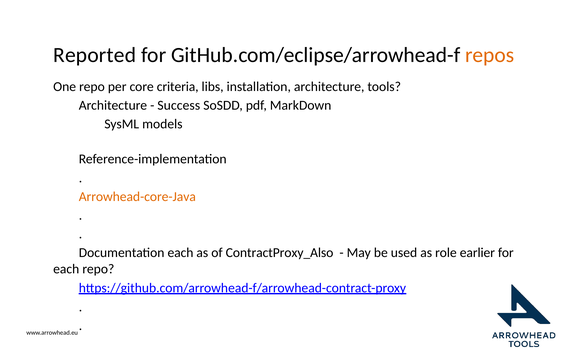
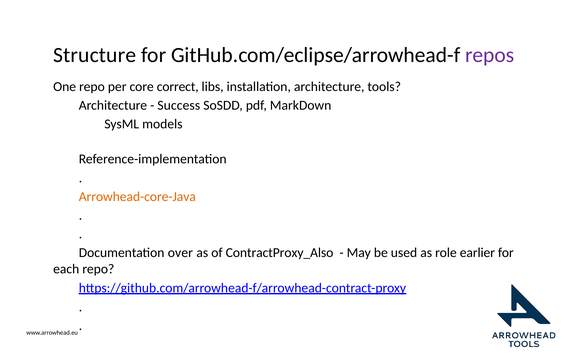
Reported: Reported -> Structure
repos colour: orange -> purple
criteria: criteria -> correct
Documentation each: each -> over
